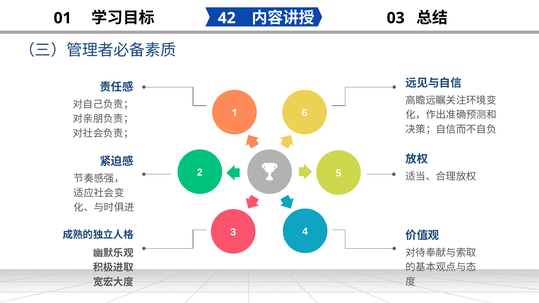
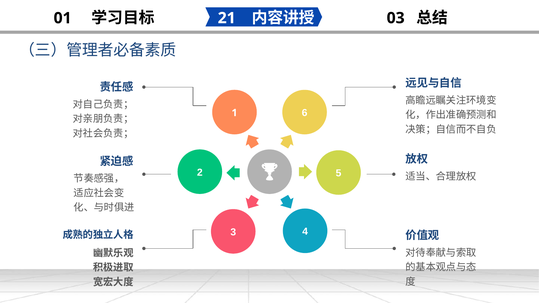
42: 42 -> 21
